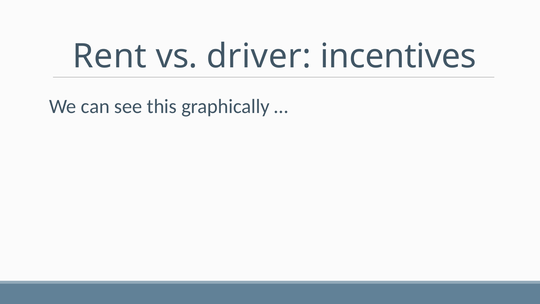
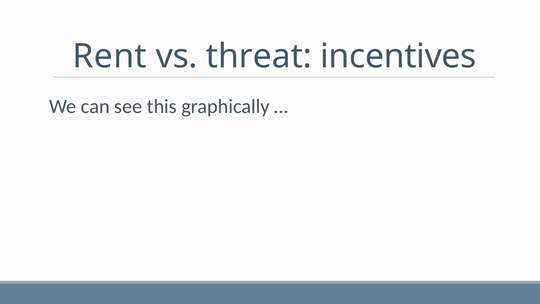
driver: driver -> threat
